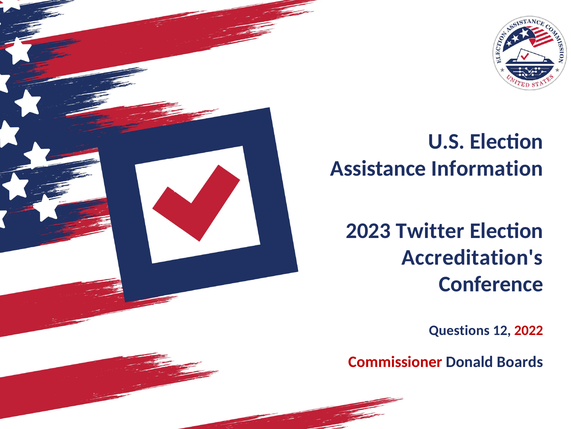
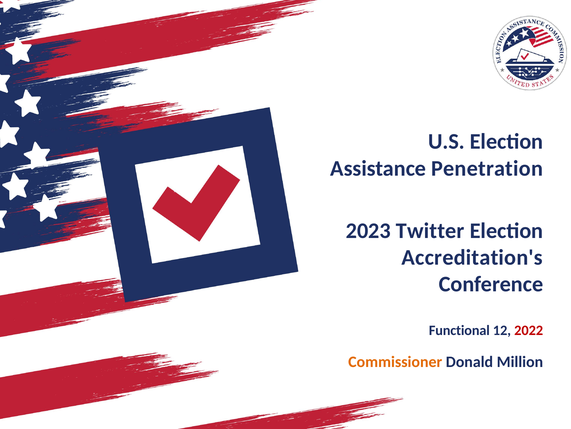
Information: Information -> Penetration
Questions: Questions -> Functional
Commissioner colour: red -> orange
Boards: Boards -> Million
